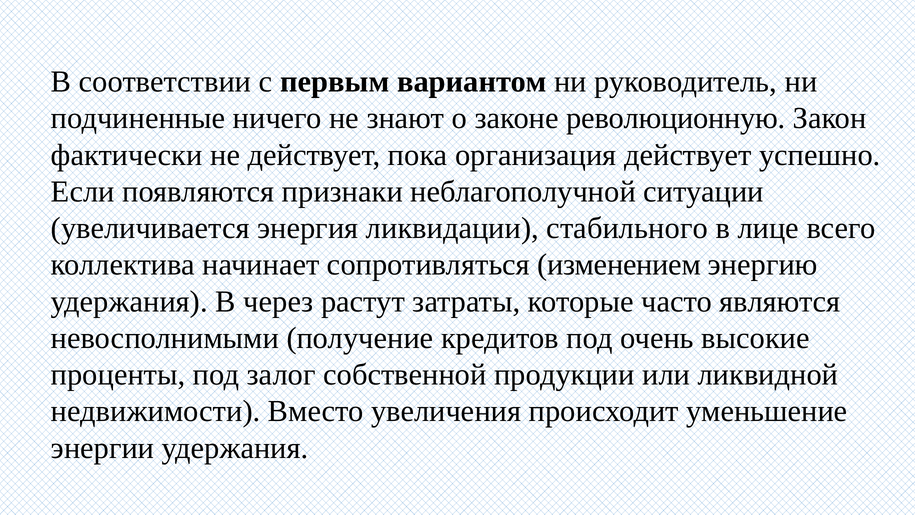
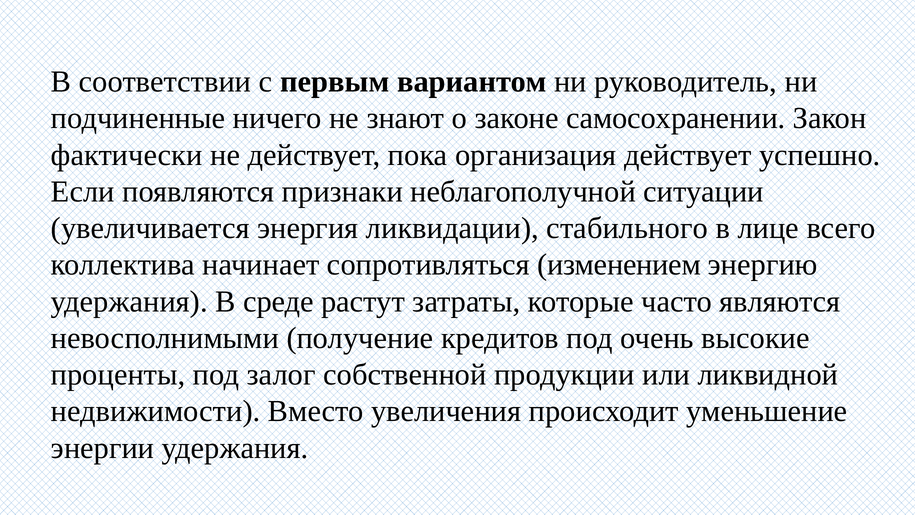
революционную: революционную -> самосохранении
через: через -> среде
